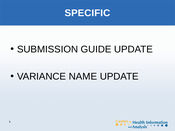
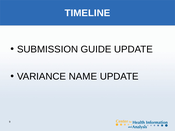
SPECIFIC: SPECIFIC -> TIMELINE
